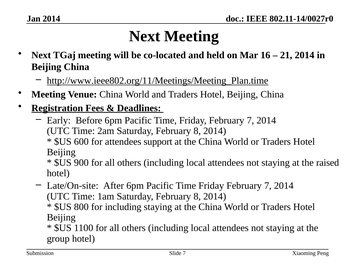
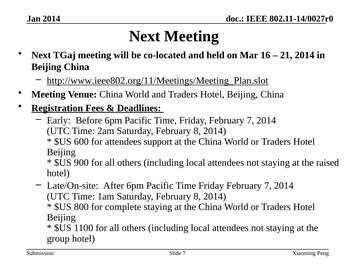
http://www.ieee802.org/11/Meetings/Meeting_Plan.time: http://www.ieee802.org/11/Meetings/Meeting_Plan.time -> http://www.ieee802.org/11/Meetings/Meeting_Plan.slot
for including: including -> complete
